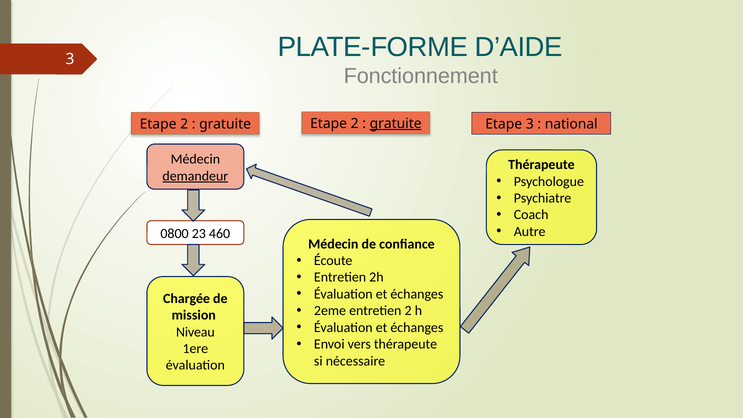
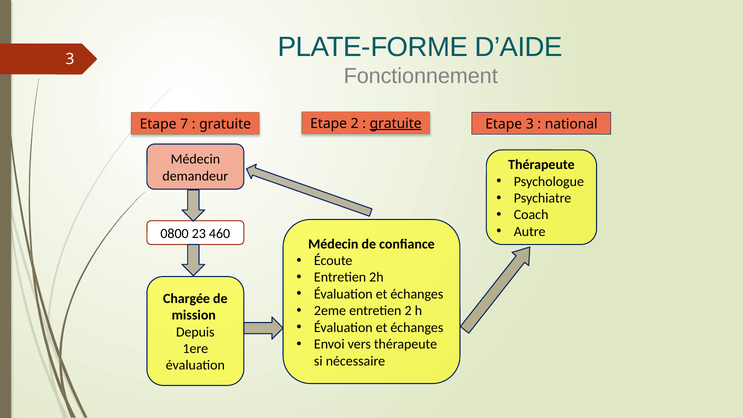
2 at (184, 124): 2 -> 7
demandeur underline: present -> none
Niveau: Niveau -> Depuis
